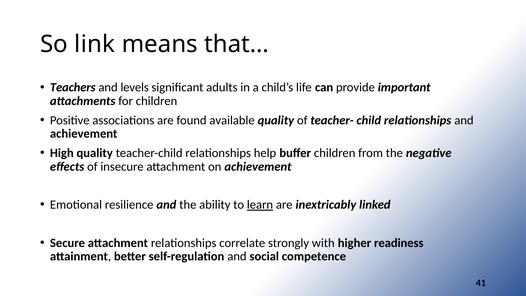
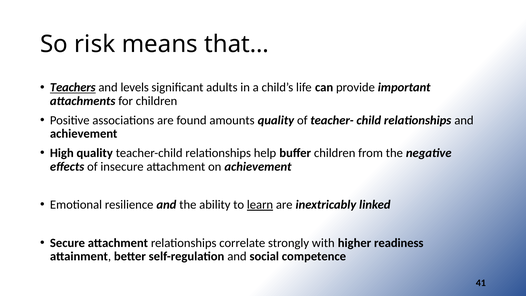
link: link -> risk
Teachers underline: none -> present
available: available -> amounts
